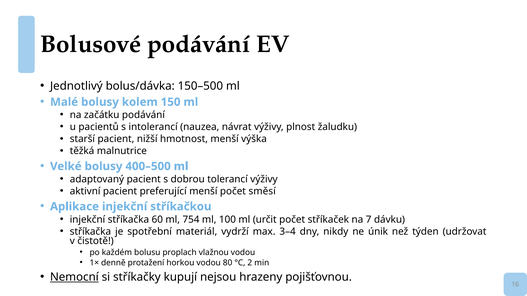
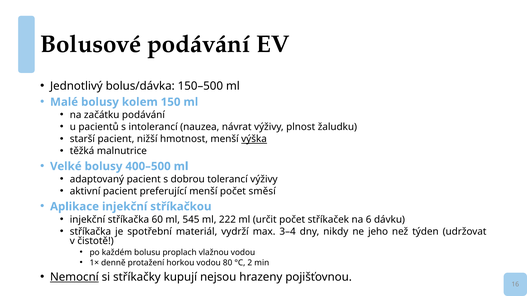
výška underline: none -> present
754: 754 -> 545
100: 100 -> 222
7: 7 -> 6
únik: únik -> jeho
